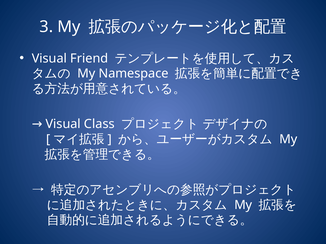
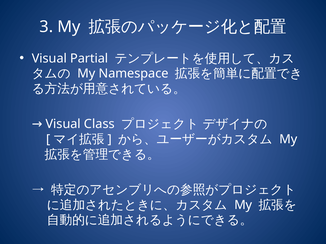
Friend: Friend -> Partial
